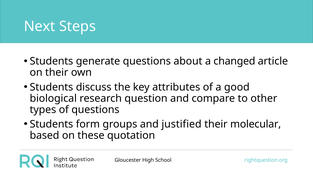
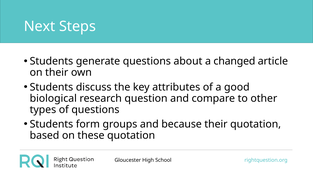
justified: justified -> because
their molecular: molecular -> quotation
